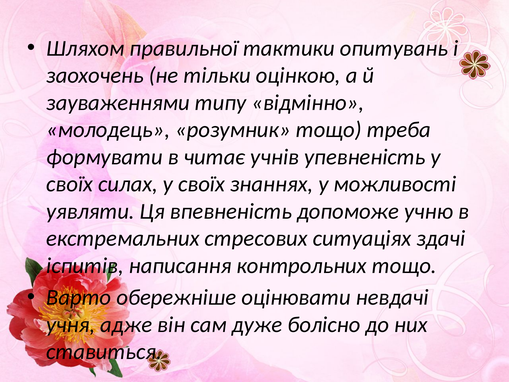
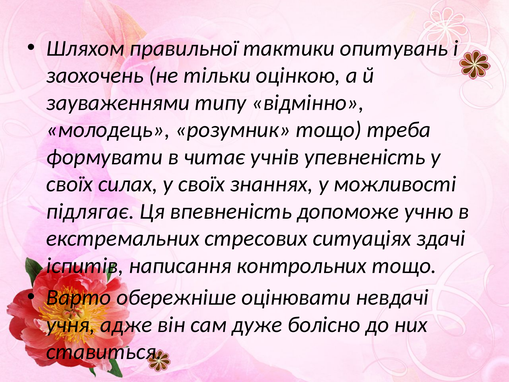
уявляти: уявляти -> підлягає
